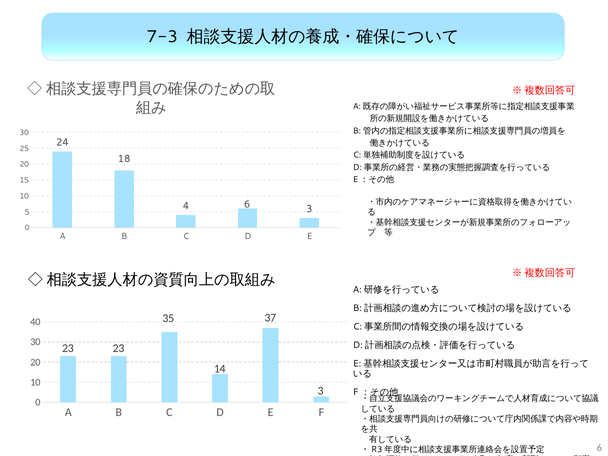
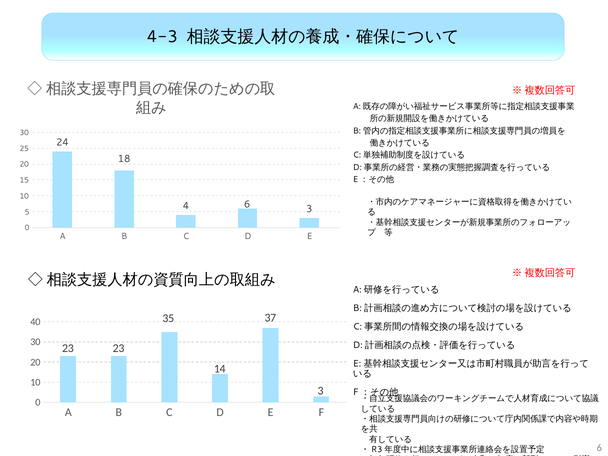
7-3: 7-3 -> 4-3
